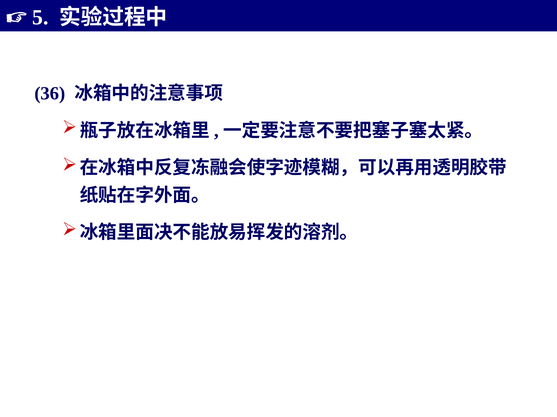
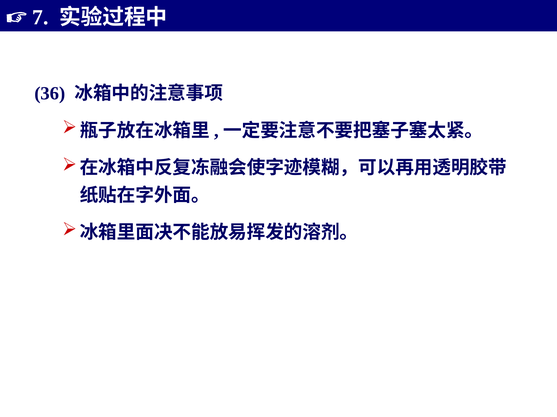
5: 5 -> 7
